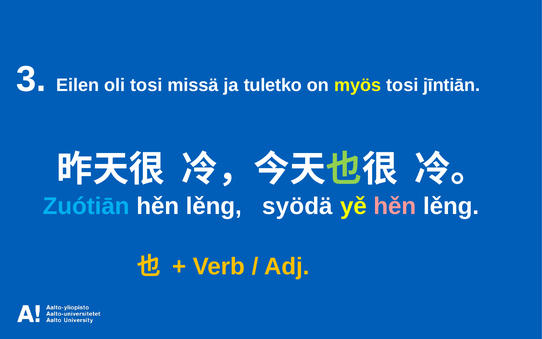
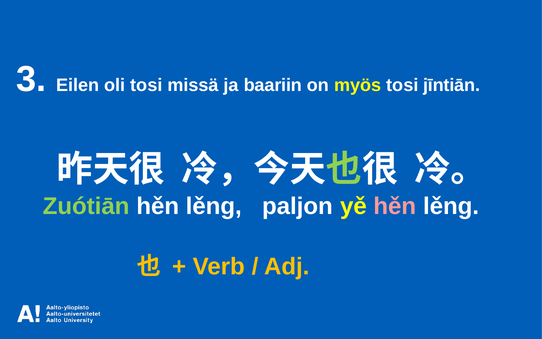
tuletko: tuletko -> baariin
Zuótiān colour: light blue -> light green
syödä: syödä -> paljon
